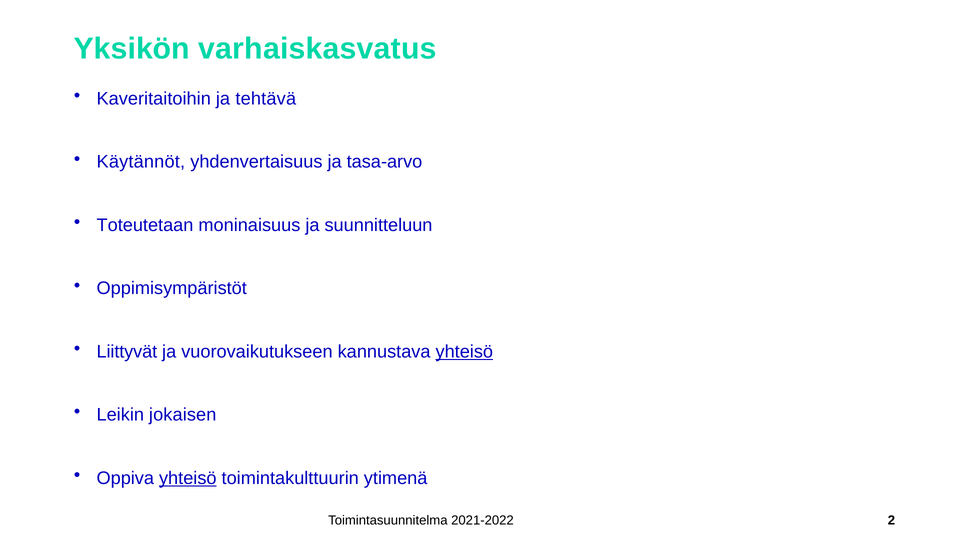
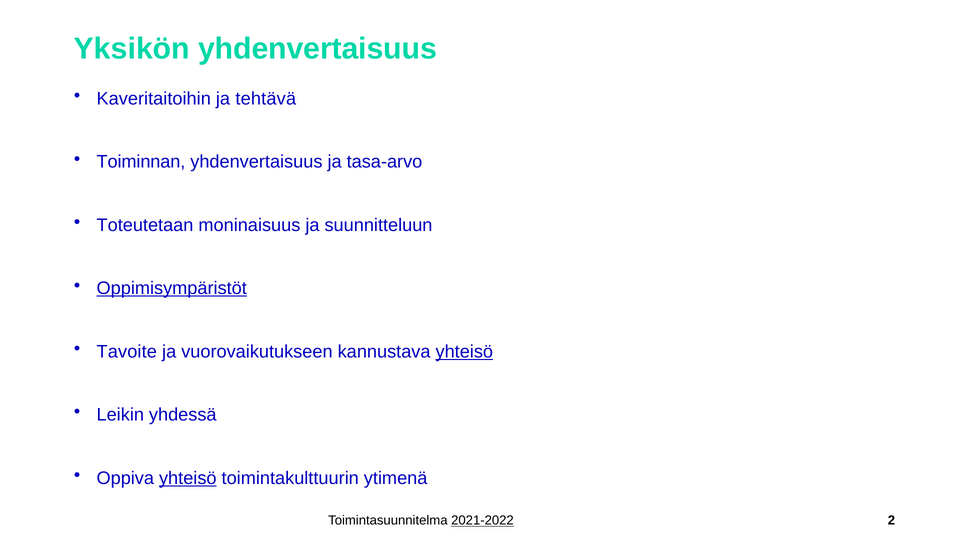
Yksikön varhaiskasvatus: varhaiskasvatus -> yhdenvertaisuus
Käytännöt: Käytännöt -> Toiminnan
Oppimisympäristöt underline: none -> present
Liittyvät: Liittyvät -> Tavoite
jokaisen: jokaisen -> yhdessä
2021-2022 underline: none -> present
